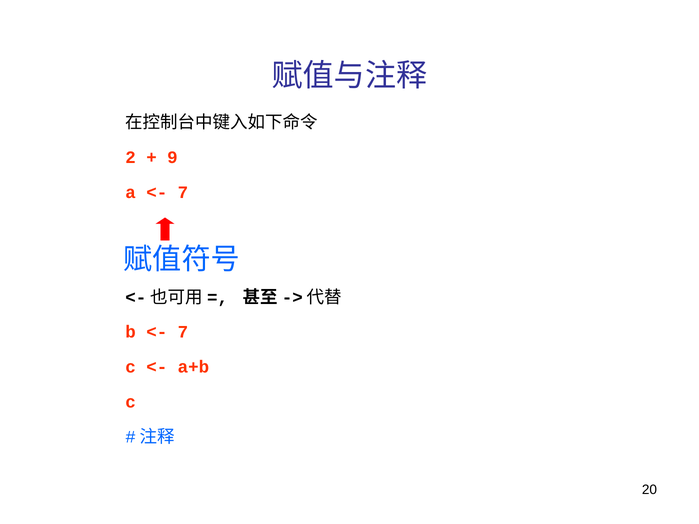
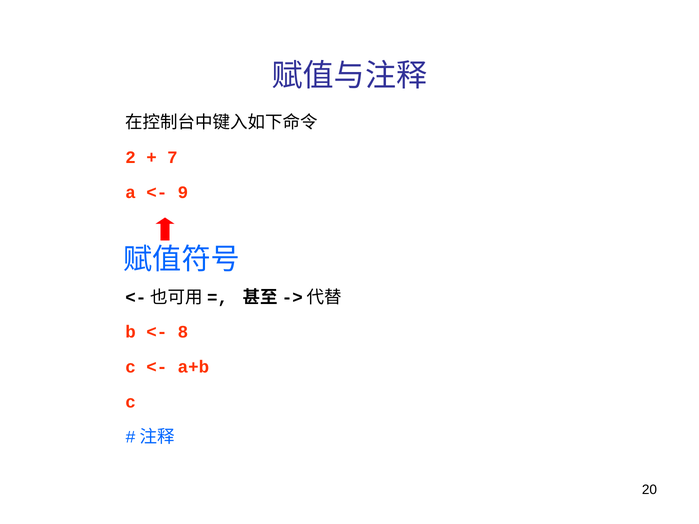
9: 9 -> 7
7 at (183, 193): 7 -> 9
7 at (183, 332): 7 -> 8
